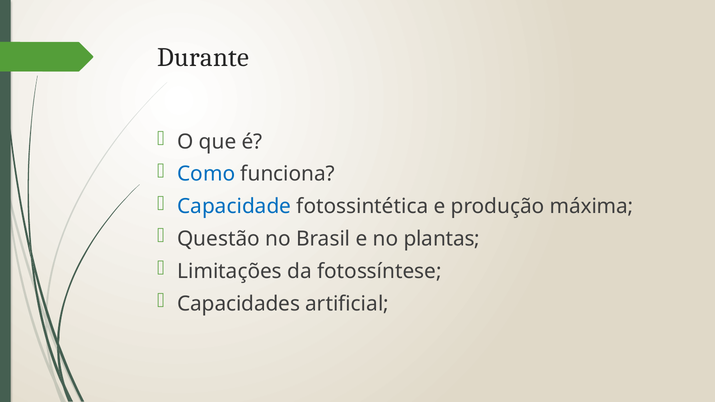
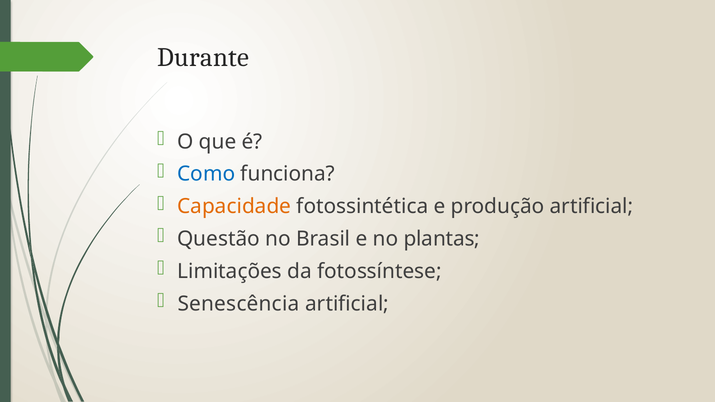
Capacidade colour: blue -> orange
produção máxima: máxima -> artificial
Capacidades: Capacidades -> Senescência
